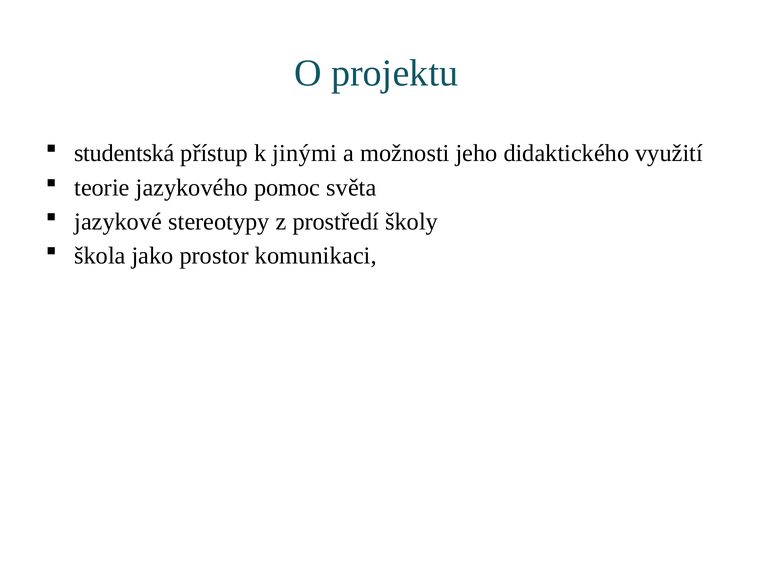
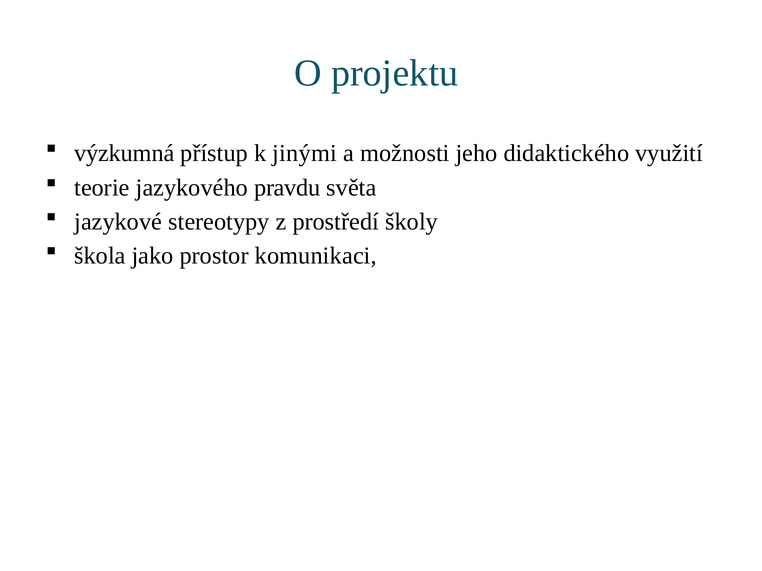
studentská: studentská -> výzkumná
pomoc: pomoc -> pravdu
